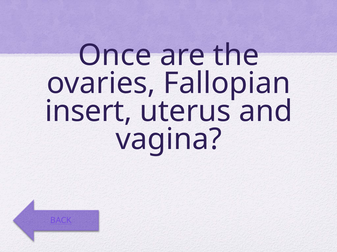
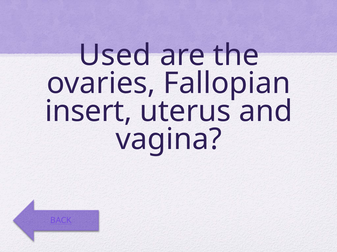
Once: Once -> Used
